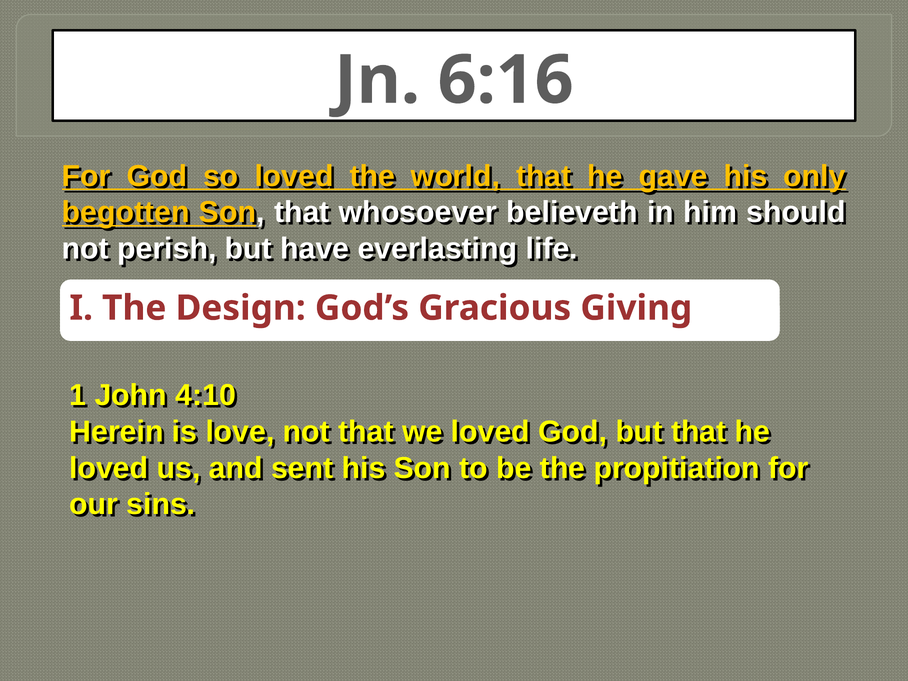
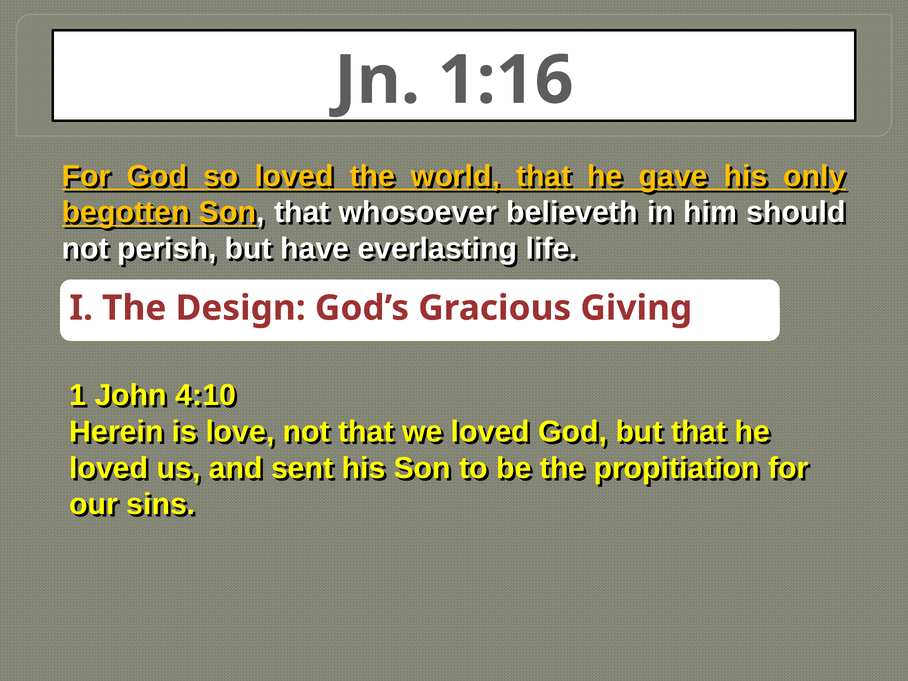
6:16: 6:16 -> 1:16
